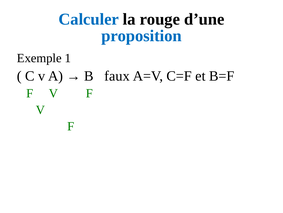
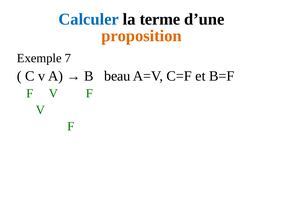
rouge: rouge -> terme
proposition colour: blue -> orange
1: 1 -> 7
faux: faux -> beau
